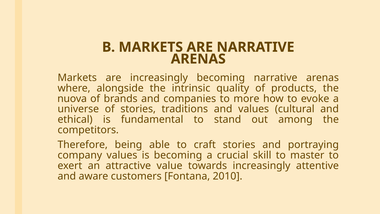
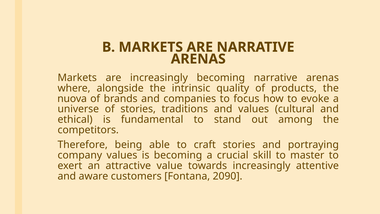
more: more -> focus
2010: 2010 -> 2090
